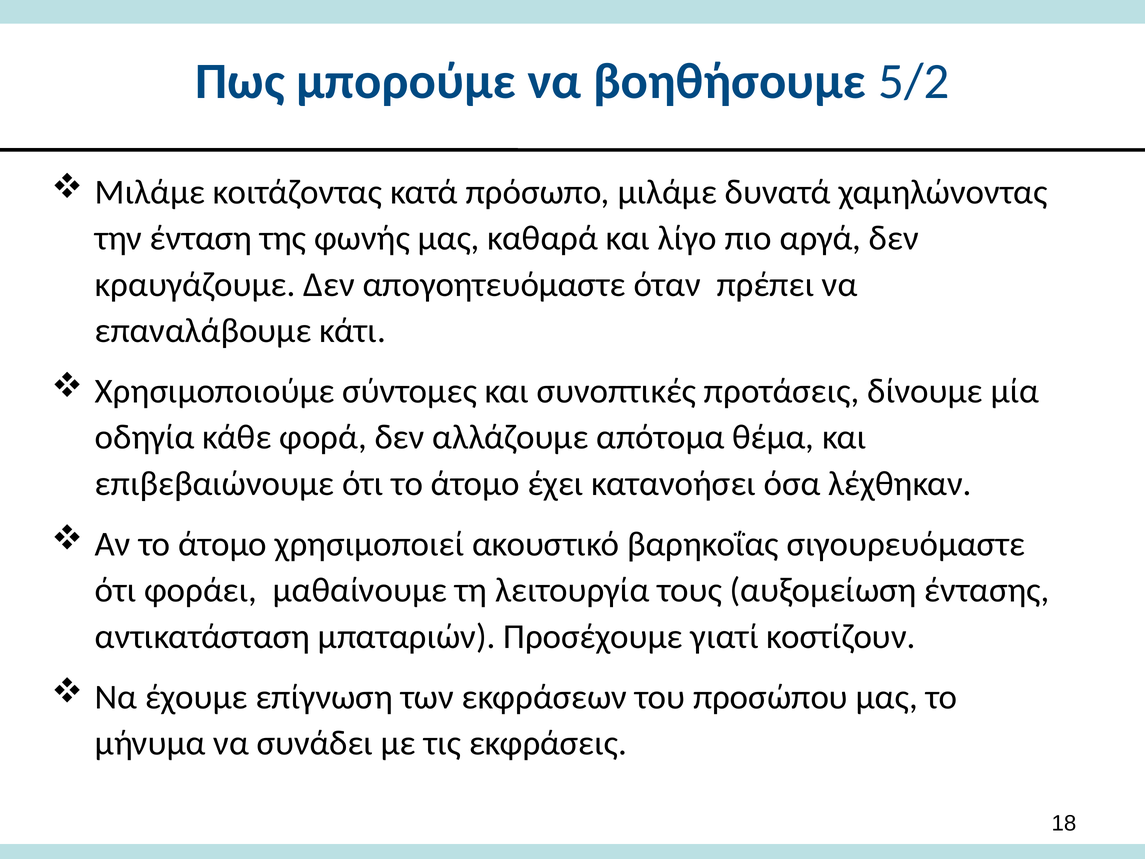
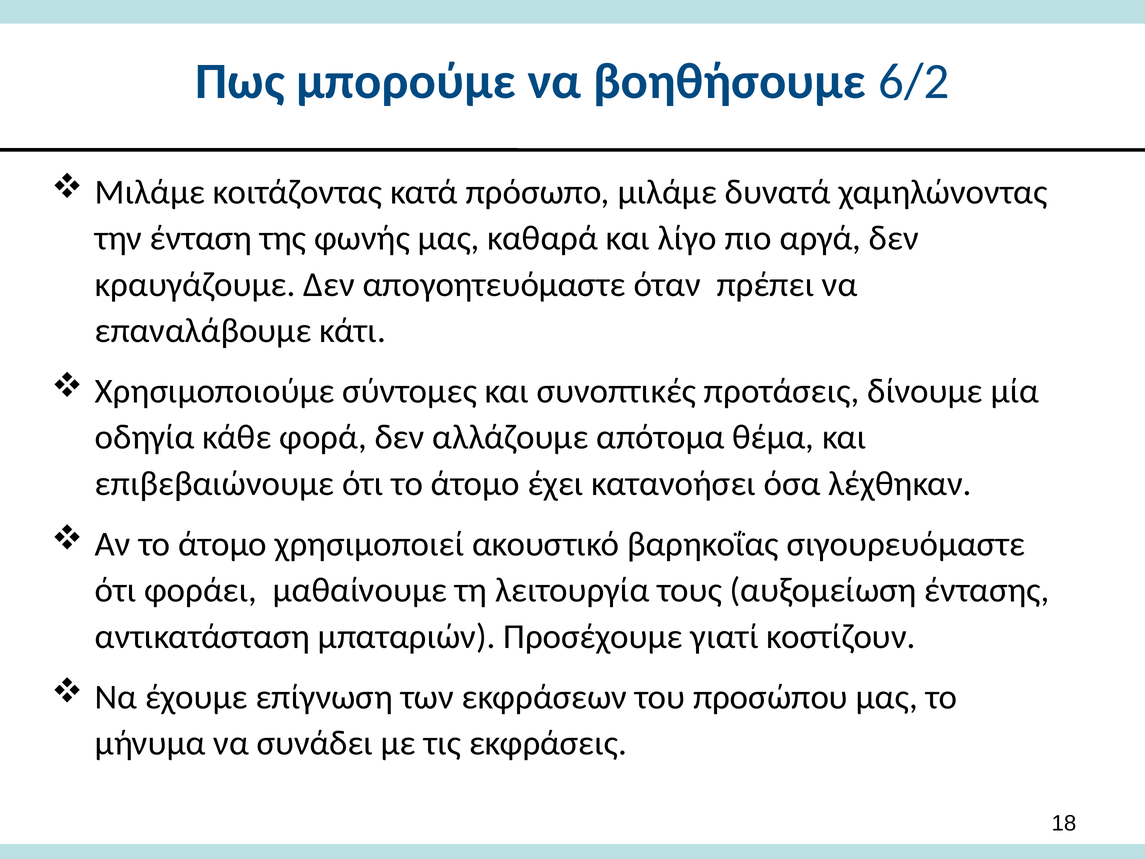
5/2: 5/2 -> 6/2
